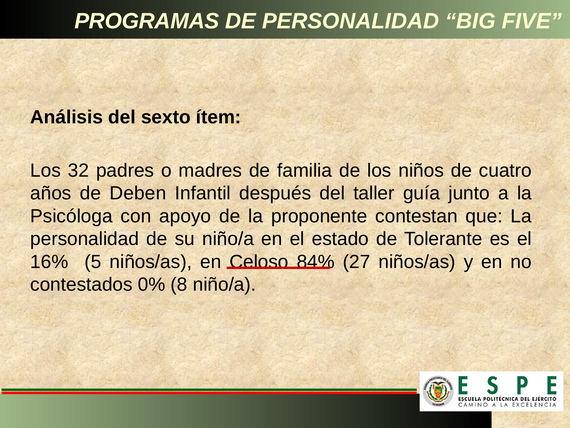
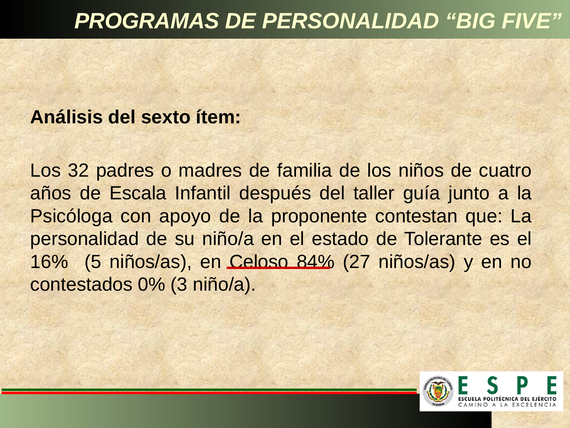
Deben: Deben -> Escala
8: 8 -> 3
